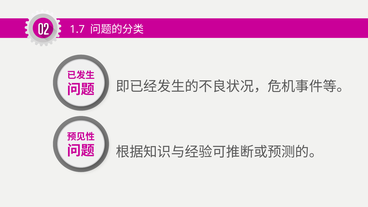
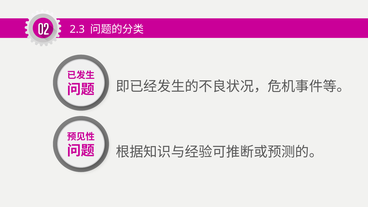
1.7: 1.7 -> 2.3
